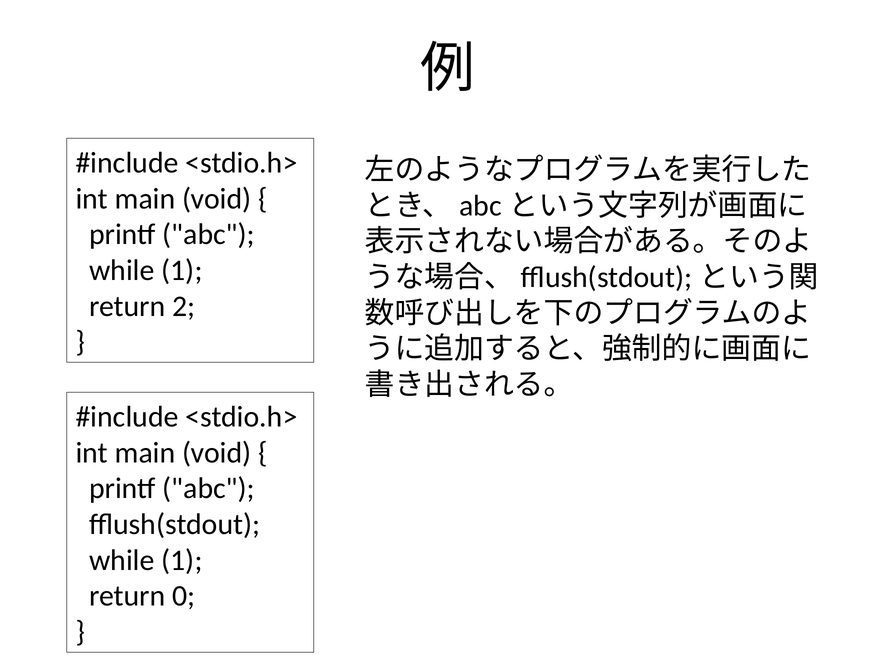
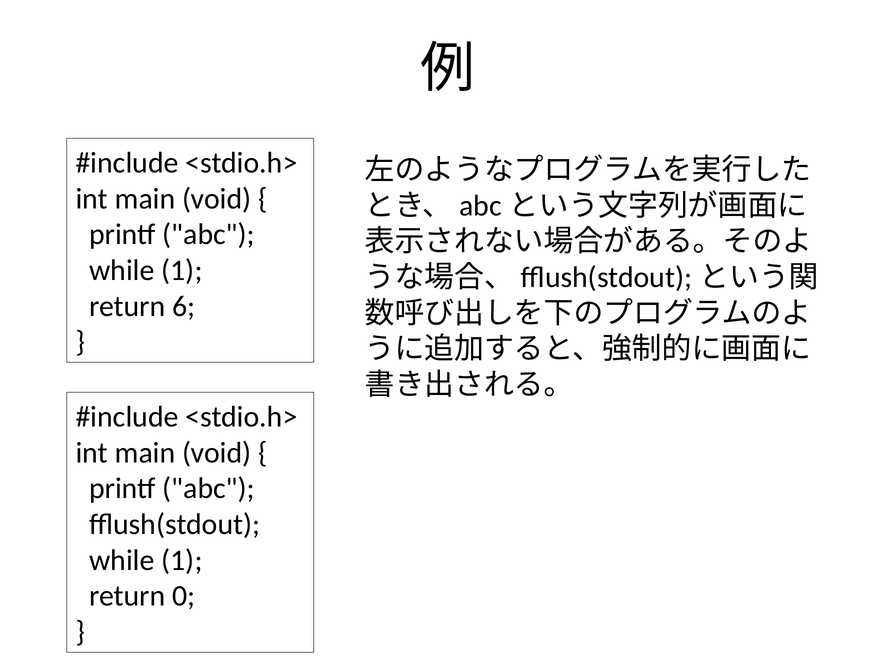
2: 2 -> 6
